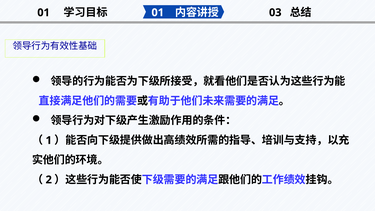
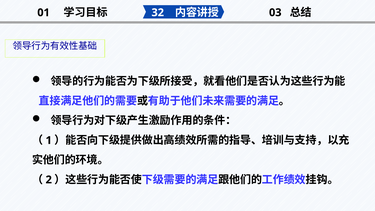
01 at (158, 13): 01 -> 32
